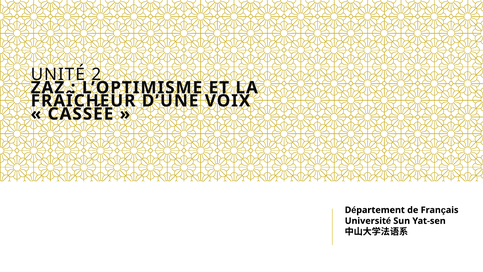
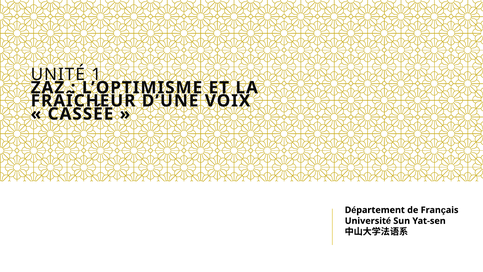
2: 2 -> 1
